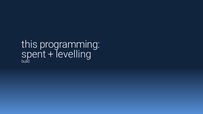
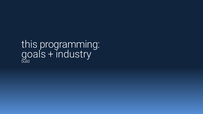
spent: spent -> goals
levelling: levelling -> industry
